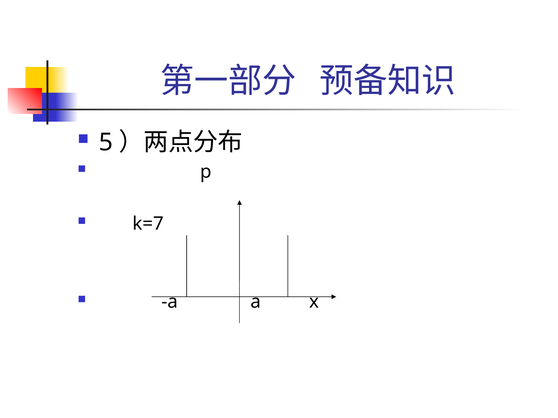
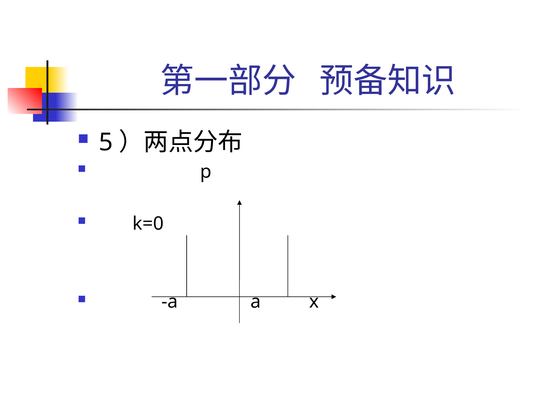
k=7: k=7 -> k=0
